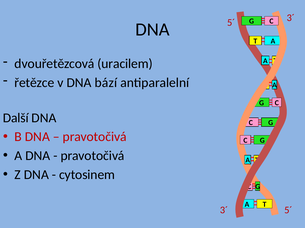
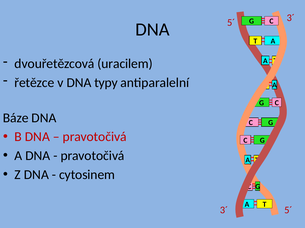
bází: bází -> typy
Další: Další -> Báze
